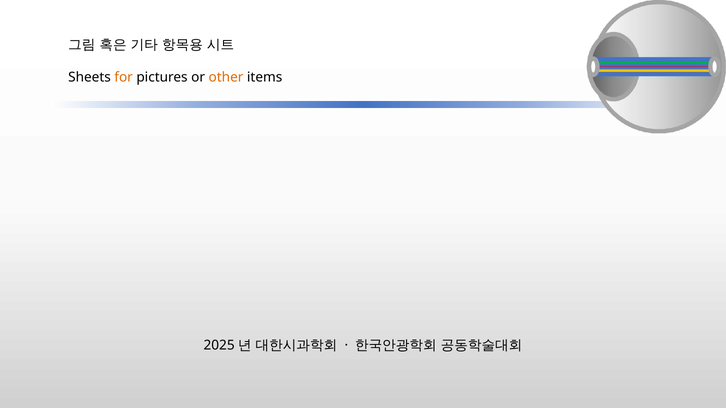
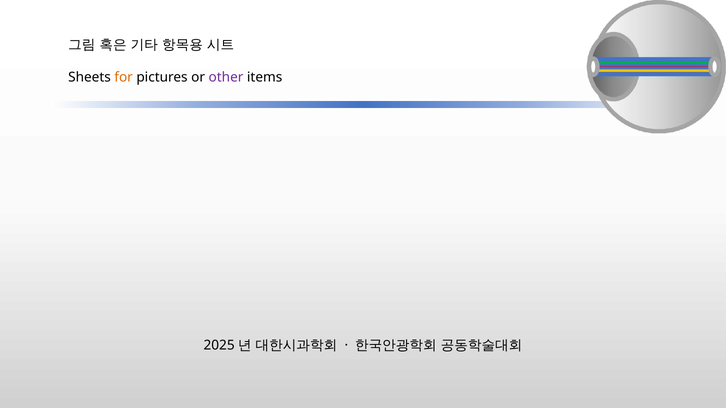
other colour: orange -> purple
